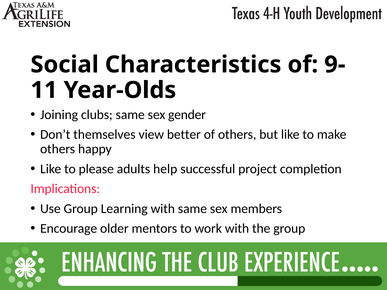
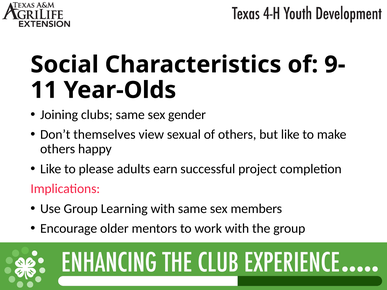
better: better -> sexual
help: help -> earn
